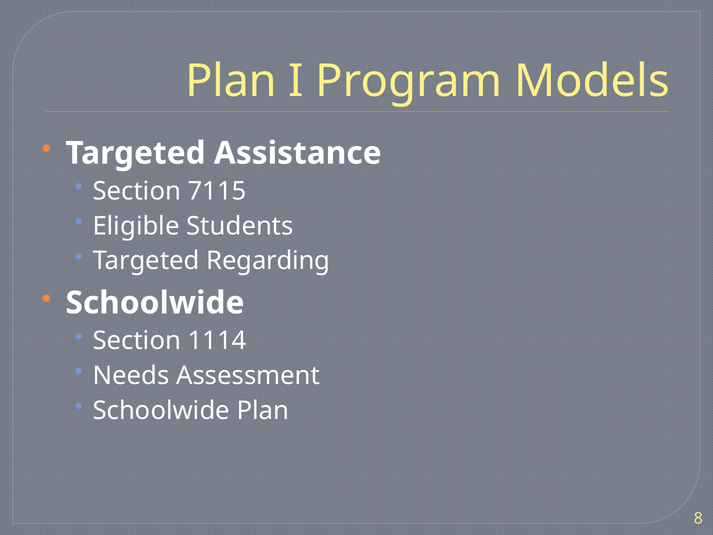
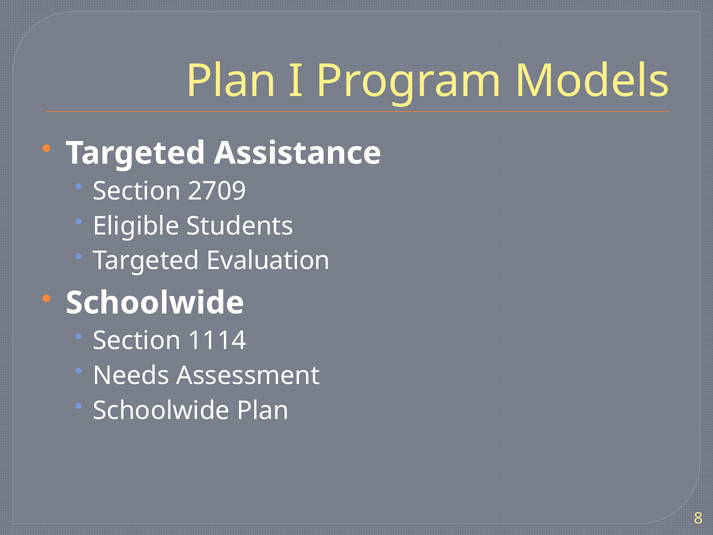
7115: 7115 -> 2709
Regarding: Regarding -> Evaluation
